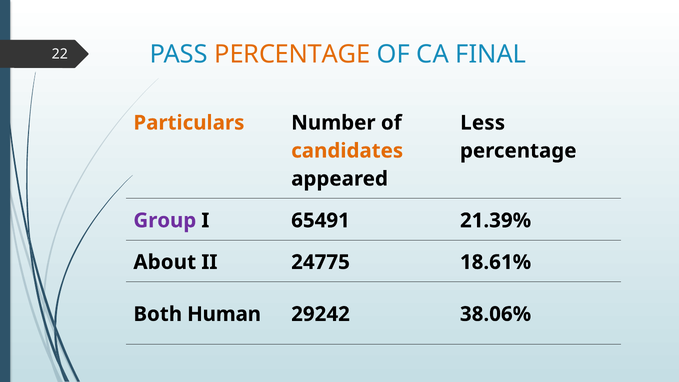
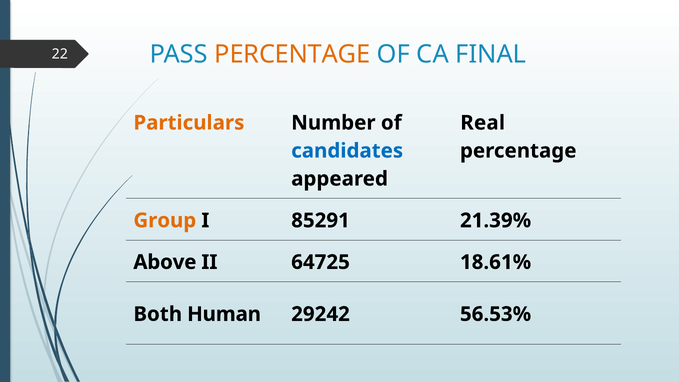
Less: Less -> Real
candidates colour: orange -> blue
Group colour: purple -> orange
65491: 65491 -> 85291
About: About -> Above
24775: 24775 -> 64725
38.06%: 38.06% -> 56.53%
